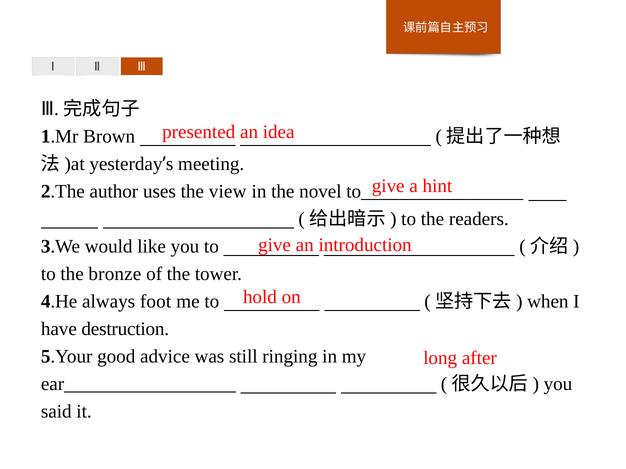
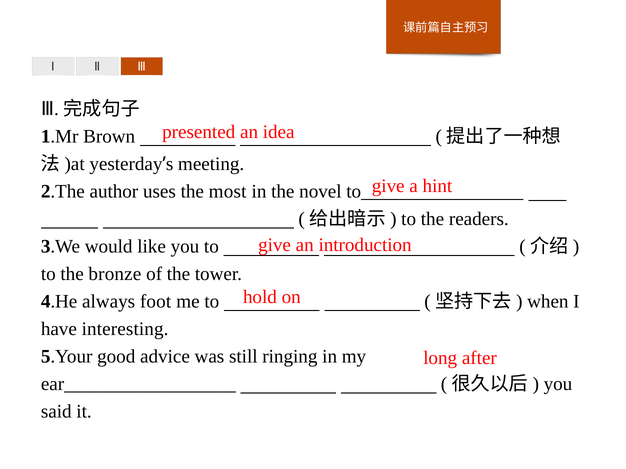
view: view -> most
destruction: destruction -> interesting
